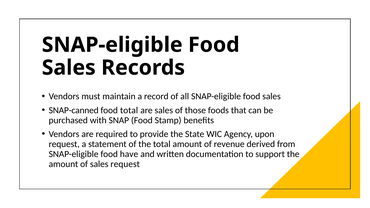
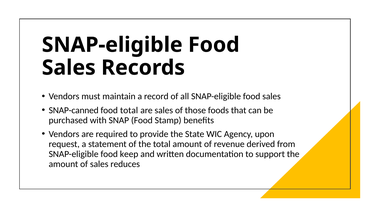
have: have -> keep
sales request: request -> reduces
